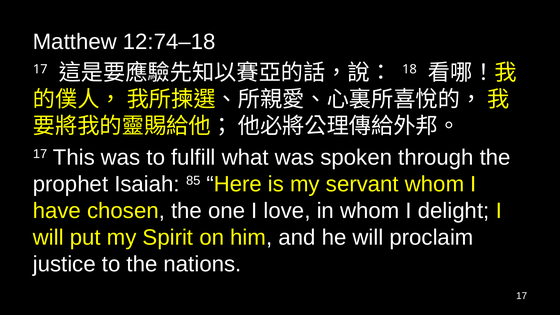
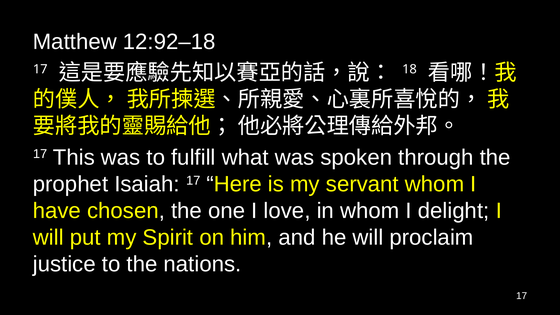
12:74–18: 12:74–18 -> 12:92–18
Isaiah 85: 85 -> 17
